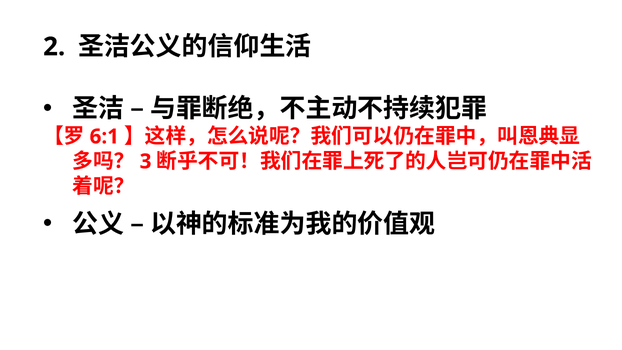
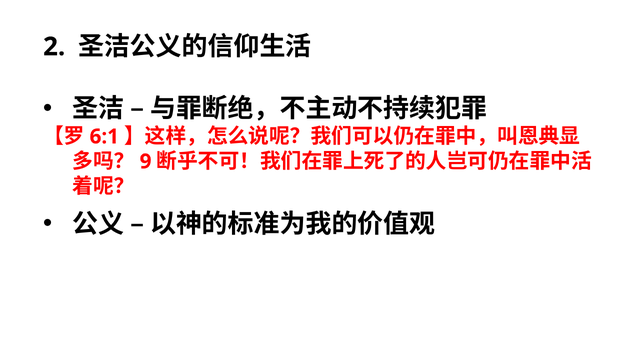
3: 3 -> 9
